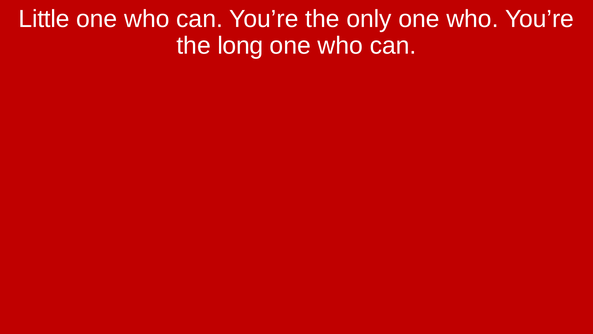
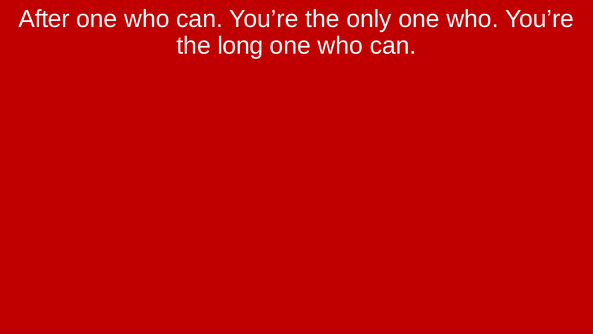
Little: Little -> After
